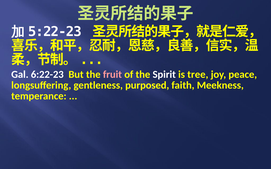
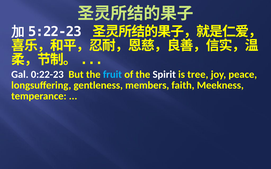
6:22-23: 6:22-23 -> 0:22-23
fruit colour: pink -> light blue
purposed: purposed -> members
